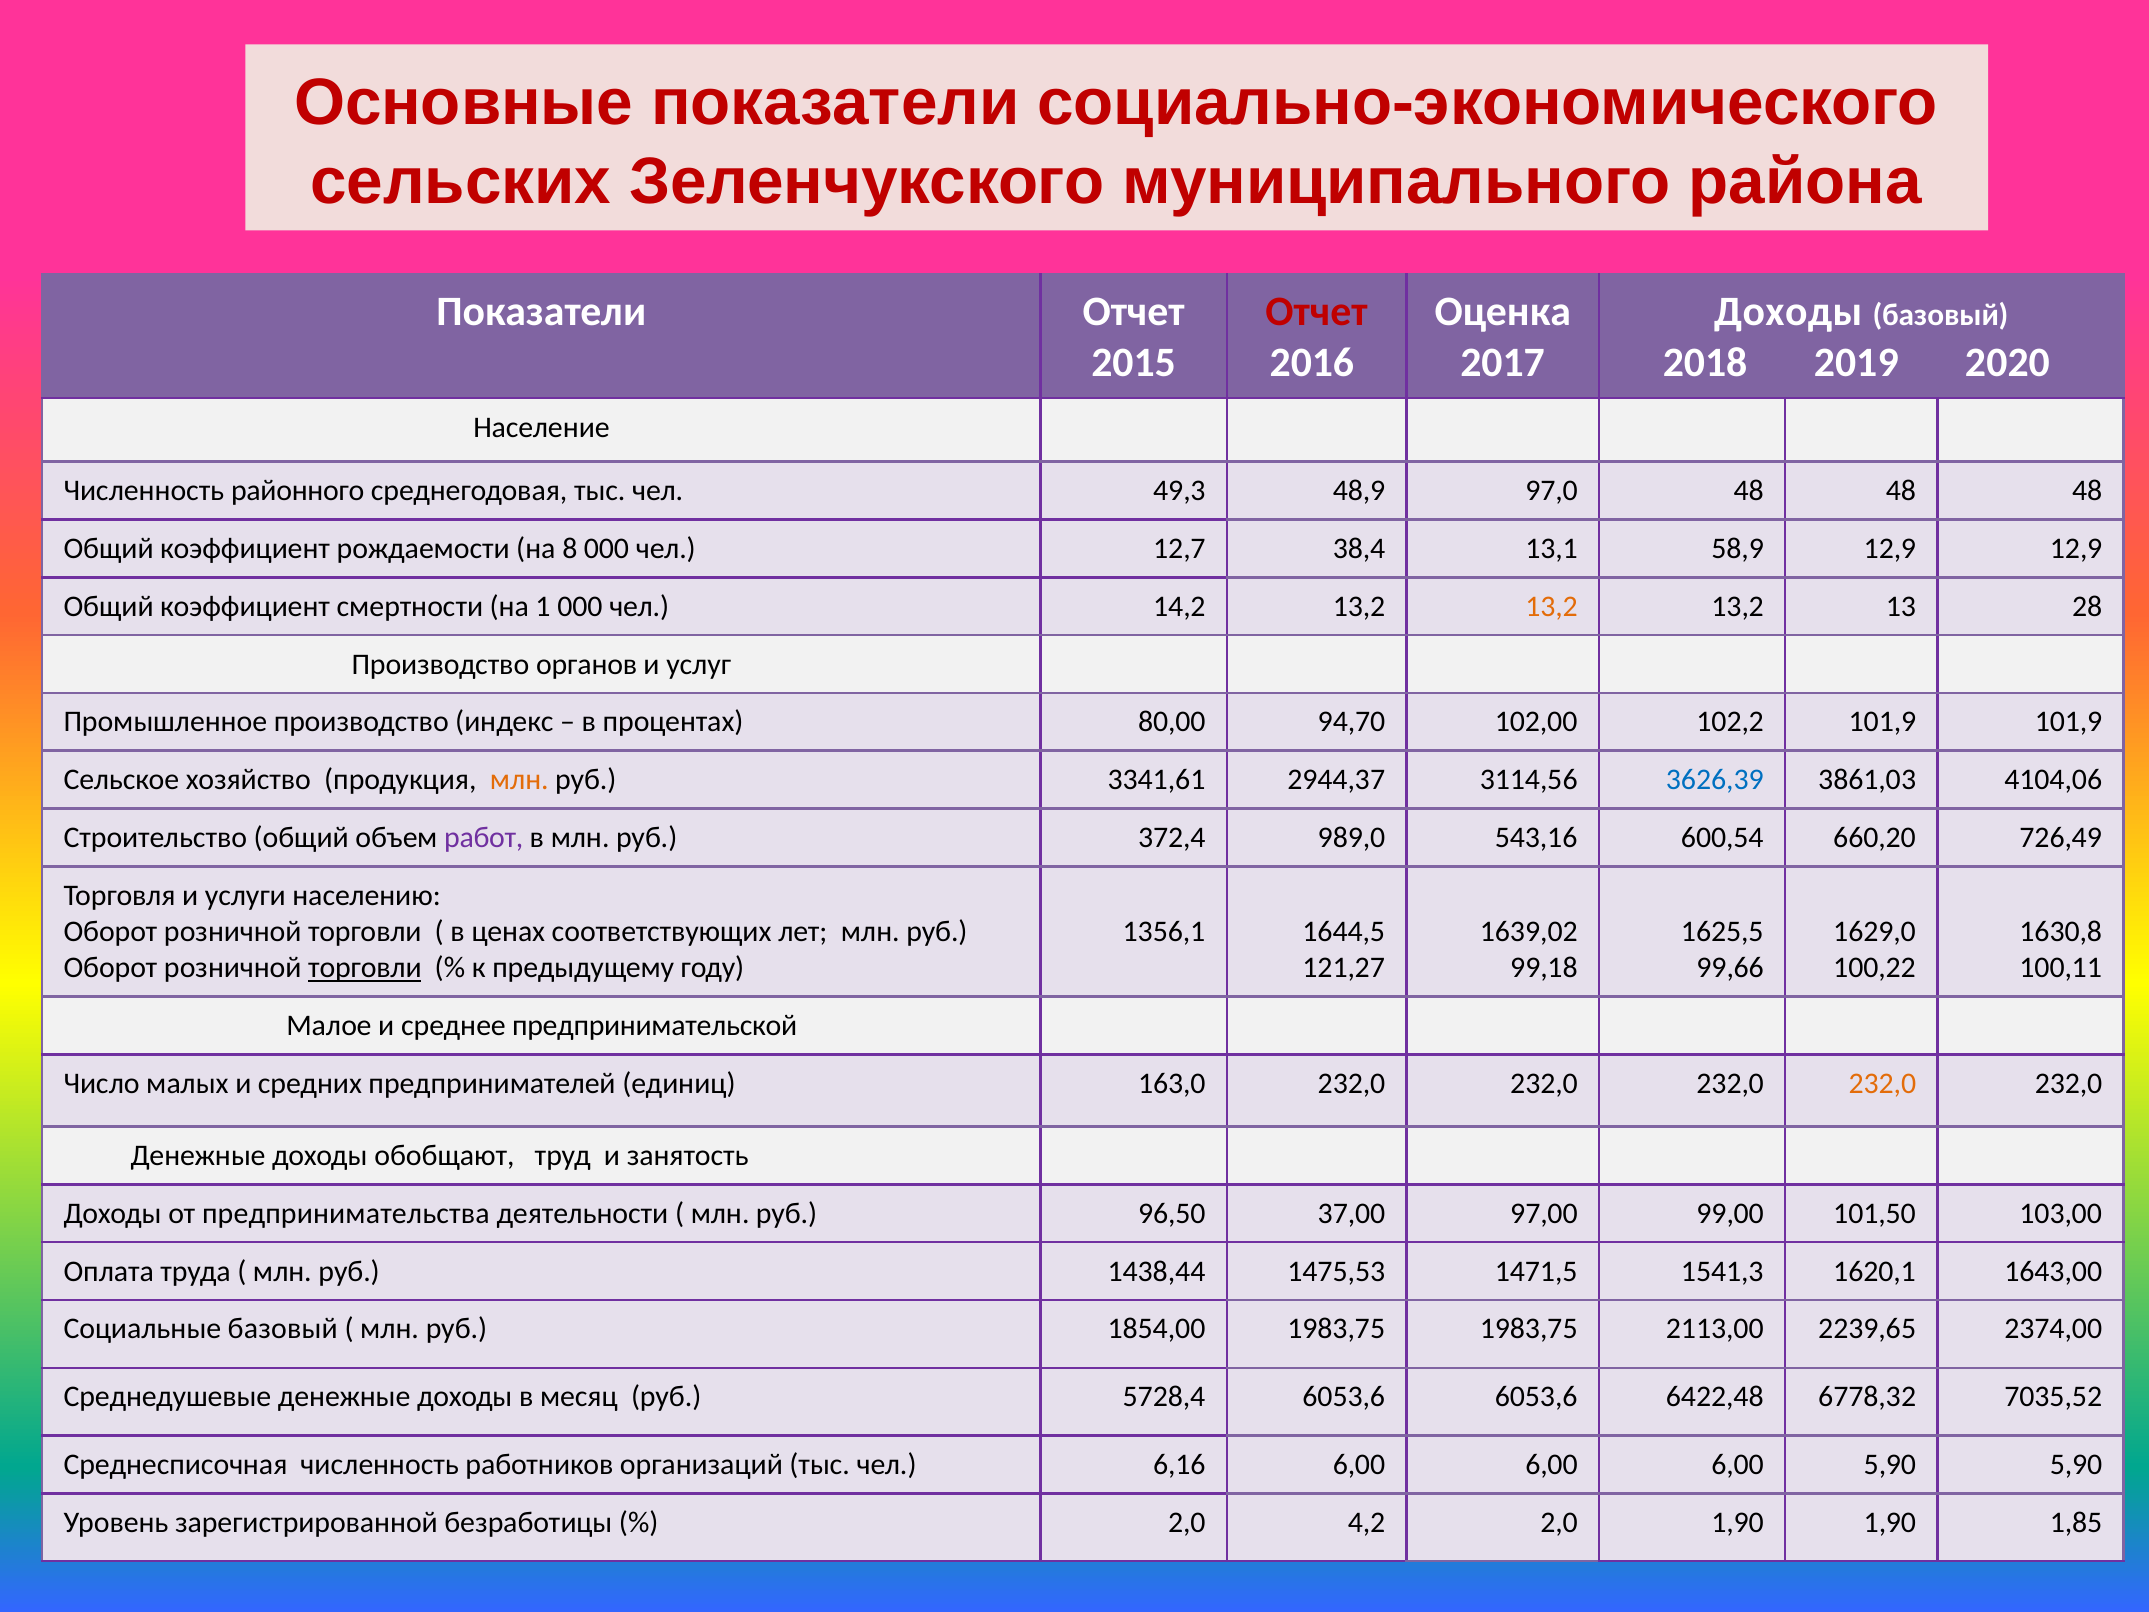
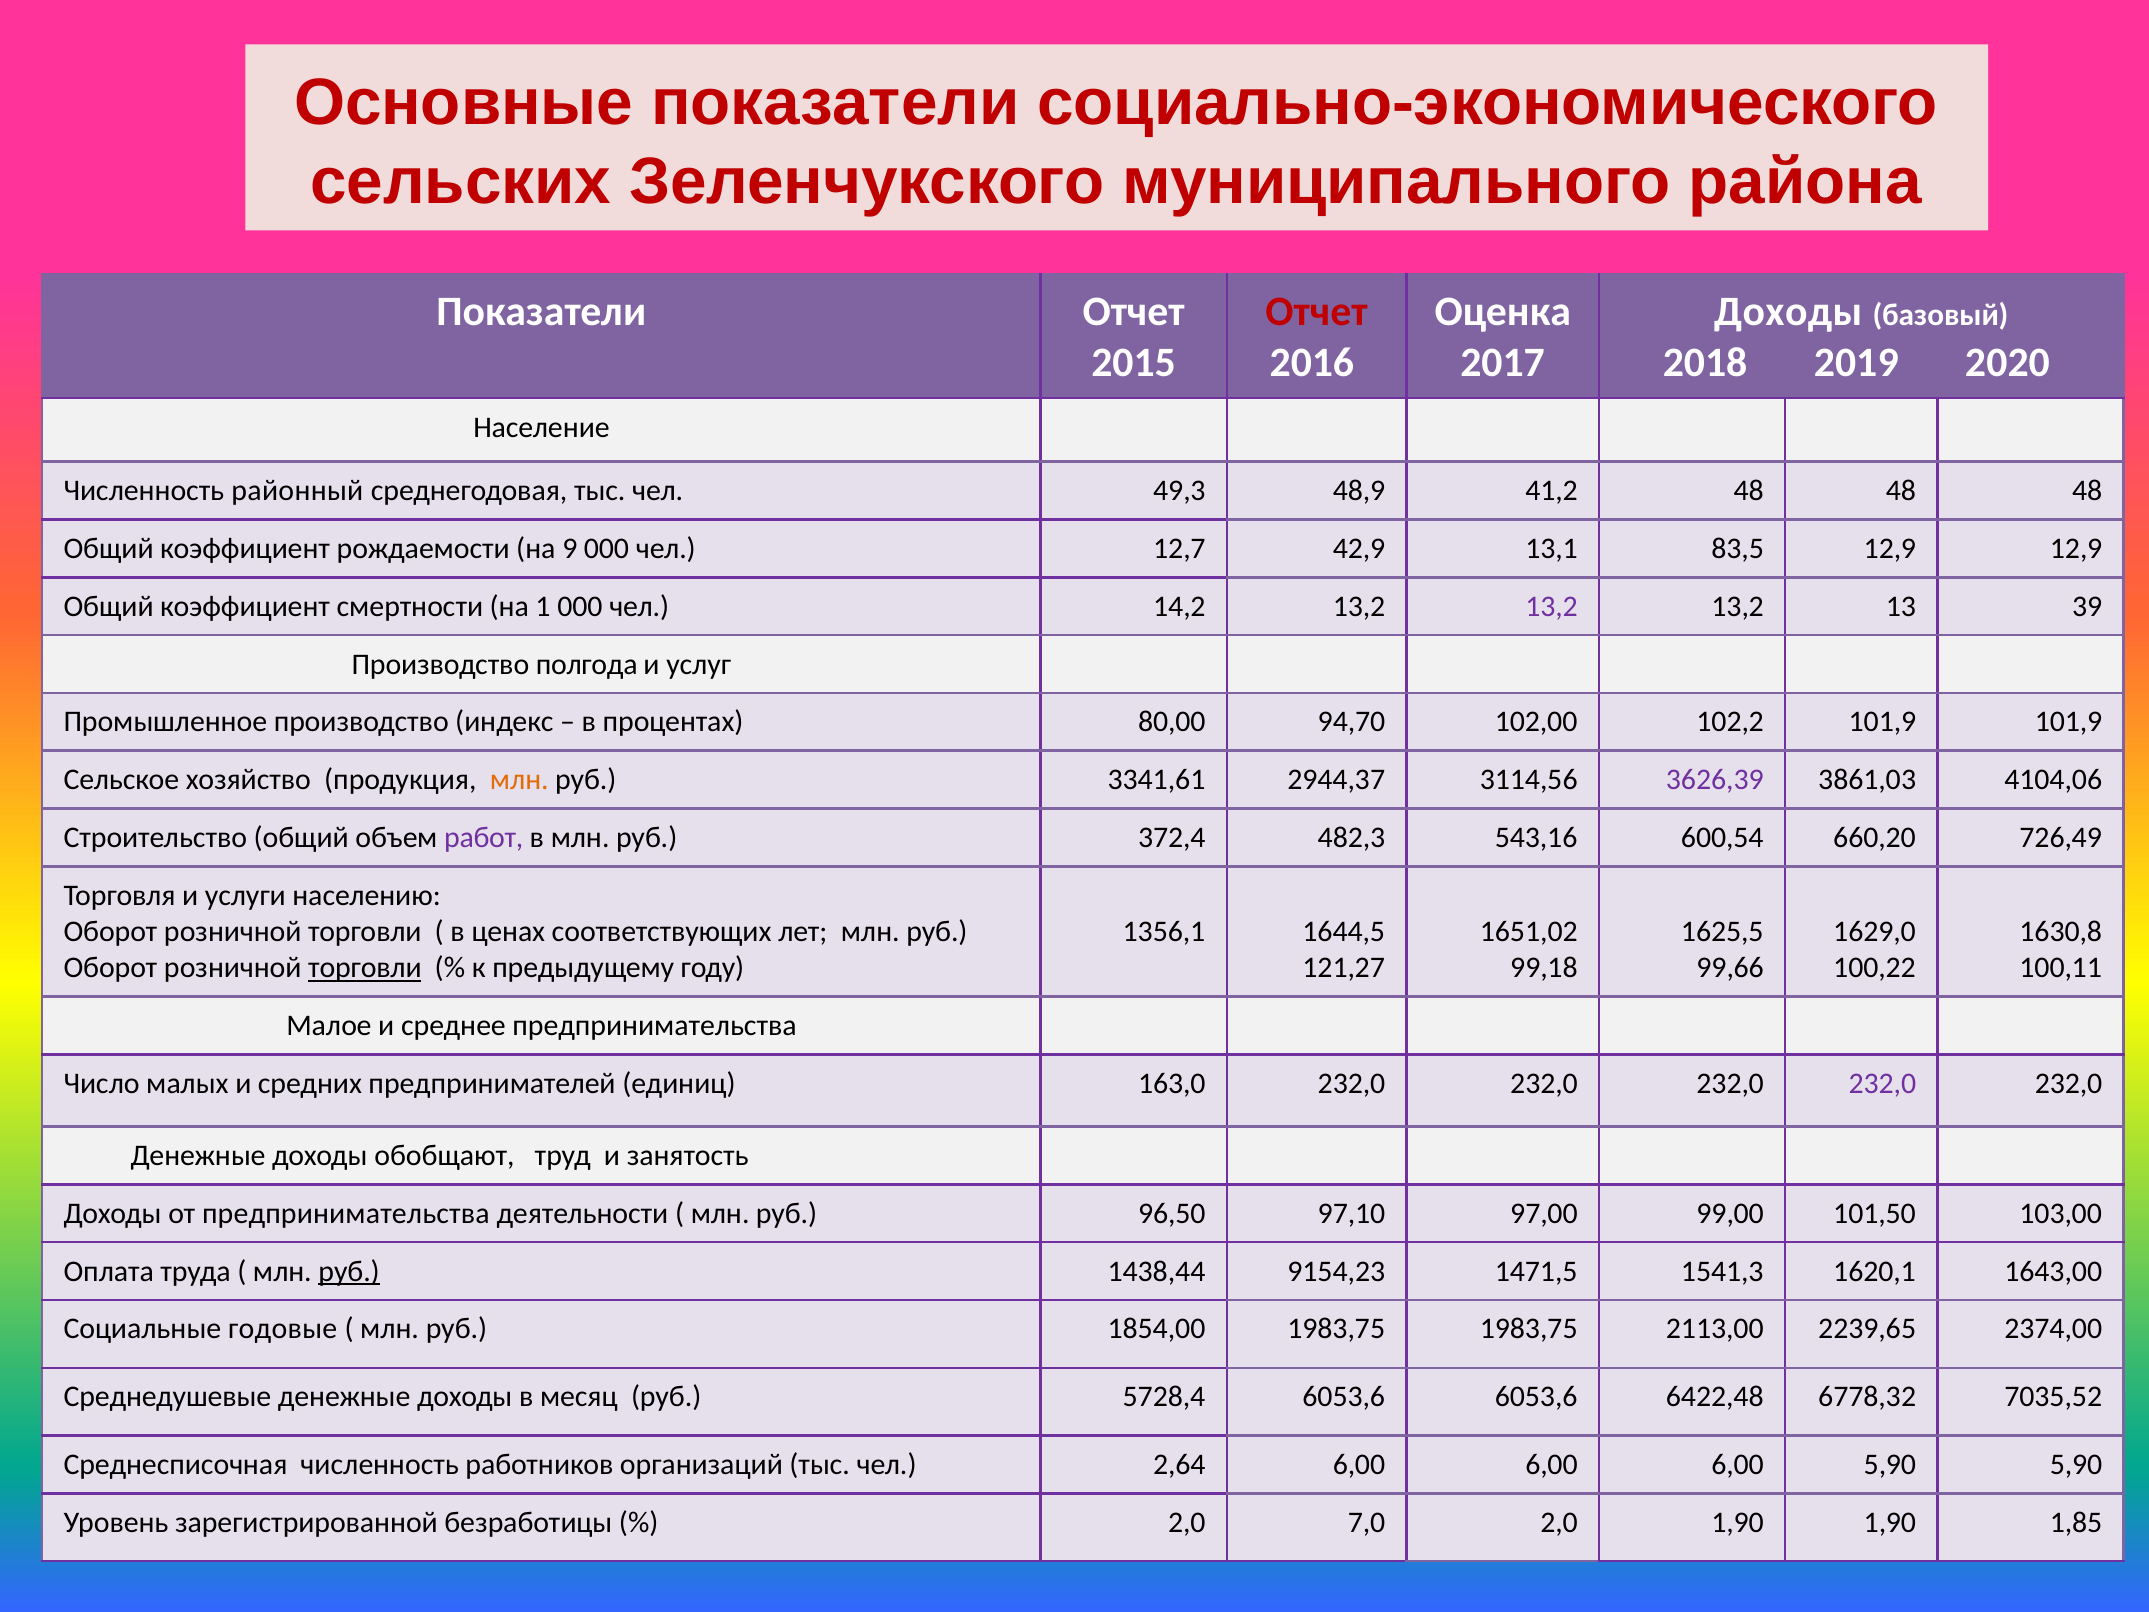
районного: районного -> районный
97,0: 97,0 -> 41,2
8: 8 -> 9
38,4: 38,4 -> 42,9
58,9: 58,9 -> 83,5
13,2 at (1552, 606) colour: orange -> purple
28: 28 -> 39
органов: органов -> полгода
3626,39 colour: blue -> purple
989,0: 989,0 -> 482,3
1639,02: 1639,02 -> 1651,02
среднее предпринимательской: предпринимательской -> предпринимательства
232,0 at (1882, 1083) colour: orange -> purple
37,00: 37,00 -> 97,10
руб at (349, 1271) underline: none -> present
1475,53: 1475,53 -> 9154,23
Социальные базовый: базовый -> годовые
6,16: 6,16 -> 2,64
4,2: 4,2 -> 7,0
